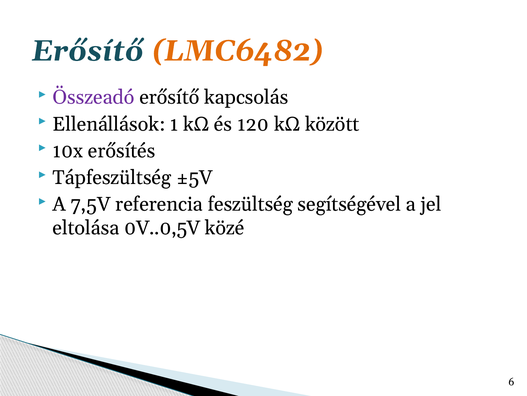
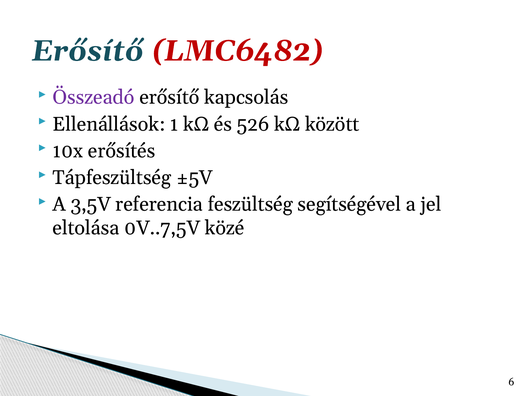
LMC6482 colour: orange -> red
120: 120 -> 526
7,5V: 7,5V -> 3,5V
0V..0,5V: 0V..0,5V -> 0V..7,5V
